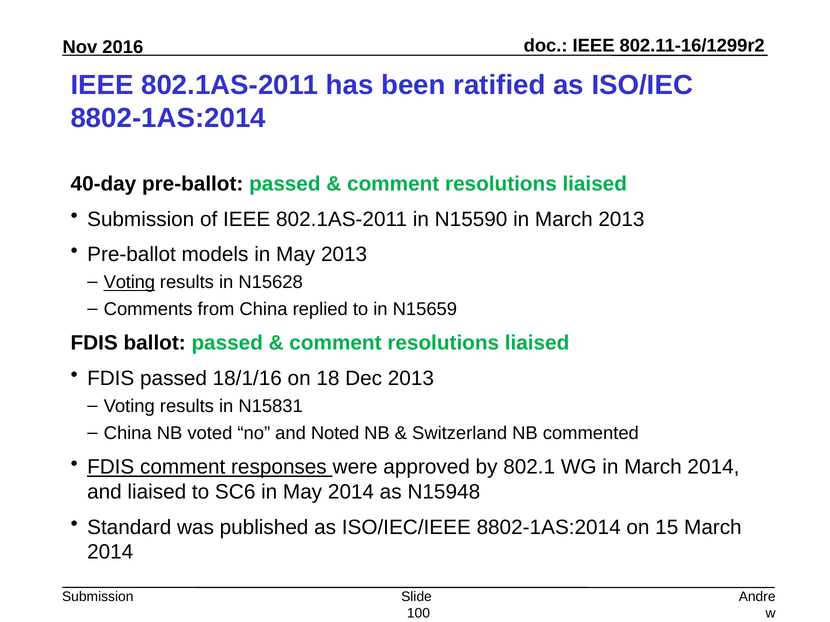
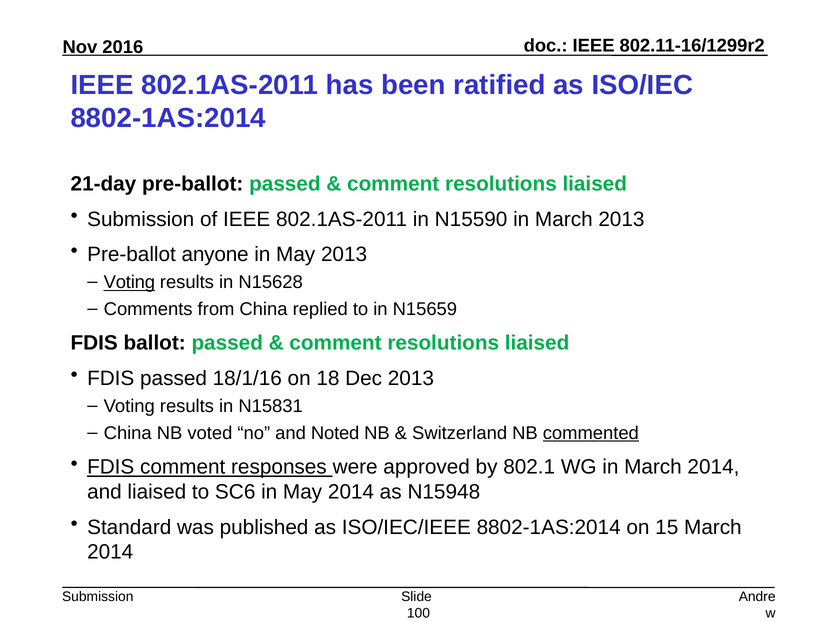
40-day: 40-day -> 21-day
models: models -> anyone
commented underline: none -> present
